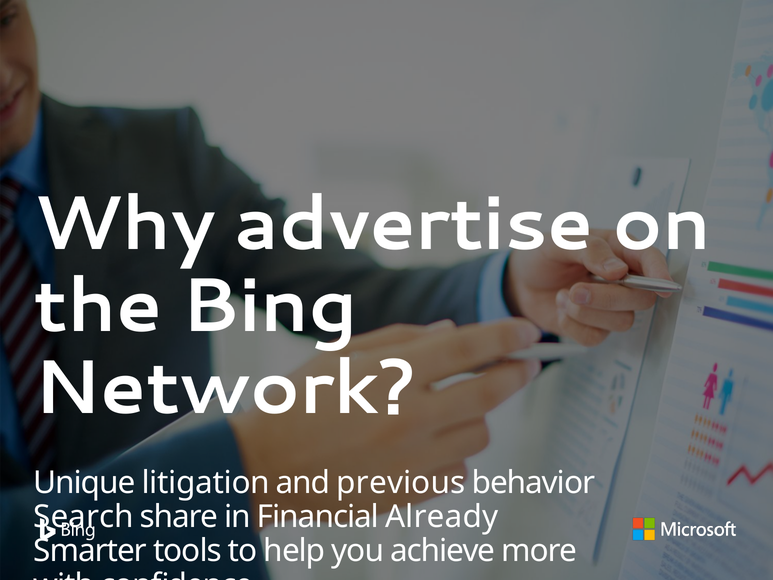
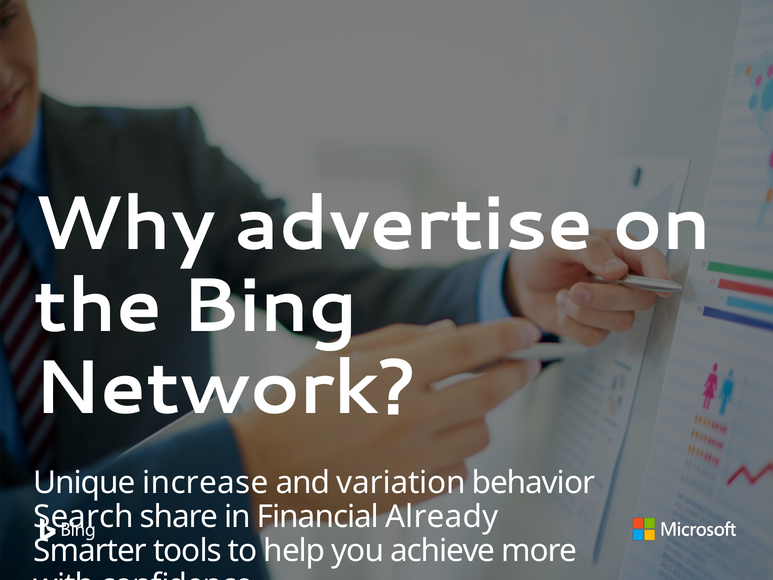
litigation: litigation -> increase
previous: previous -> variation
